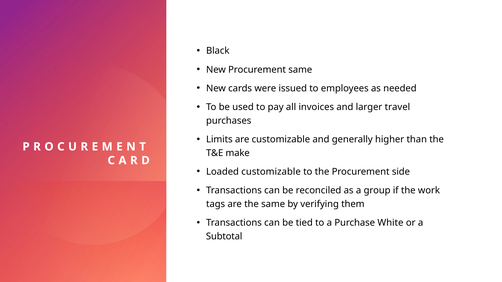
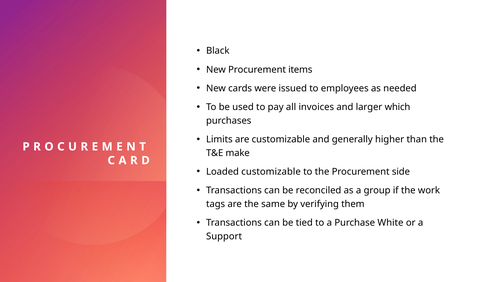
Procurement same: same -> items
travel: travel -> which
Subtotal: Subtotal -> Support
